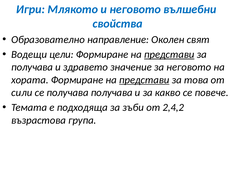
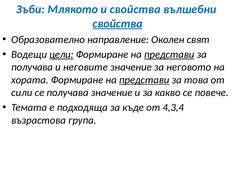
Игри: Игри -> Зъби
и неговото: неговото -> свойства
свойства at (118, 24) underline: none -> present
цели underline: none -> present
здравето: здравето -> неговите
получава получава: получава -> значение
зъби: зъби -> къде
2,4,2: 2,4,2 -> 4,3,4
